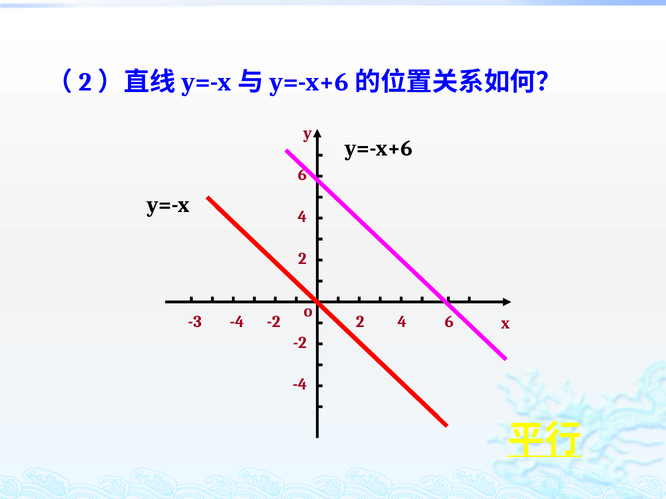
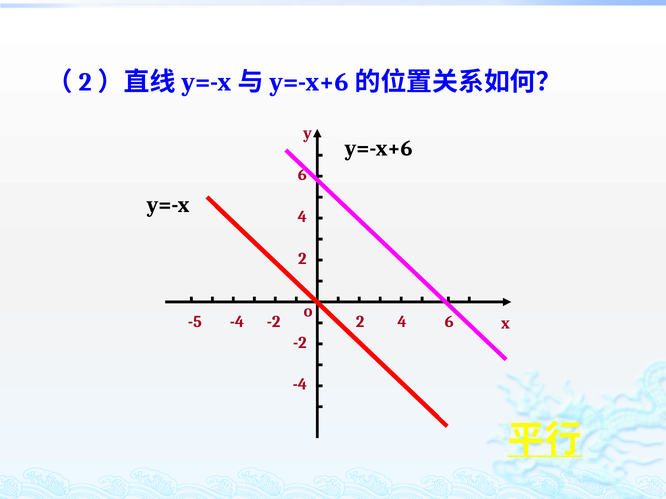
-3: -3 -> -5
